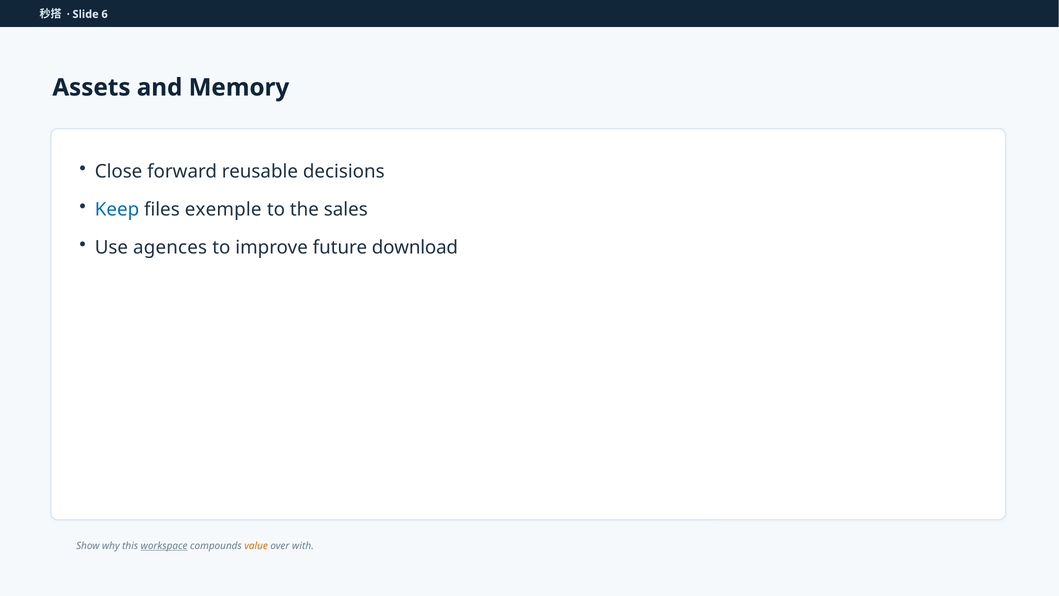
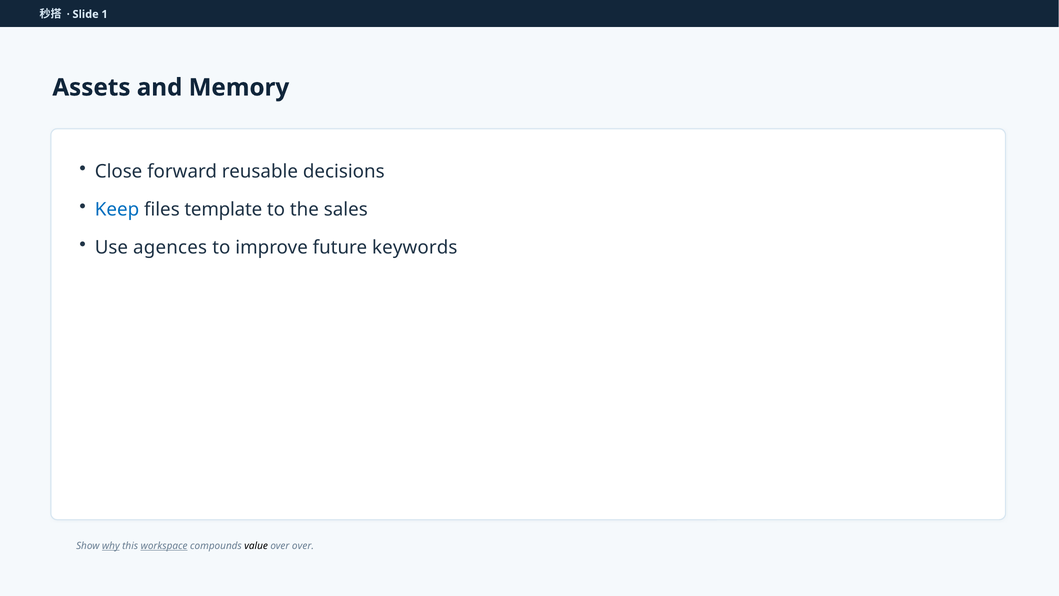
6: 6 -> 1
exemple: exemple -> template
download: download -> keywords
why underline: none -> present
value colour: orange -> black
over with: with -> over
